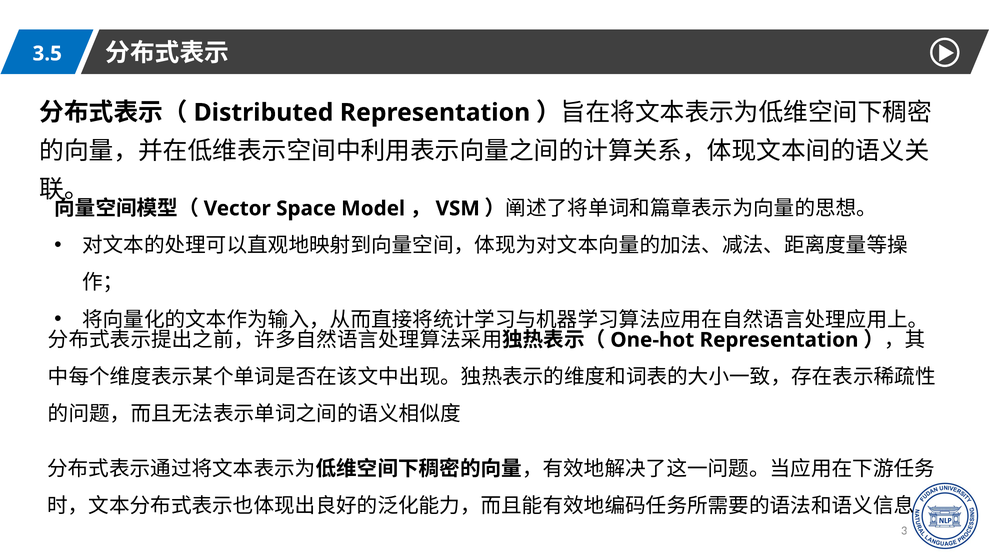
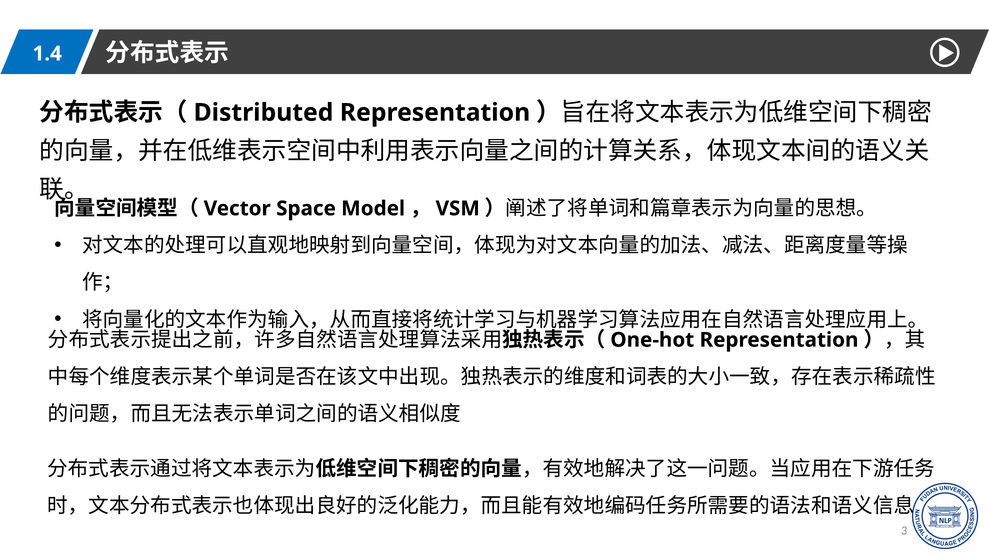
3.5: 3.5 -> 1.4
